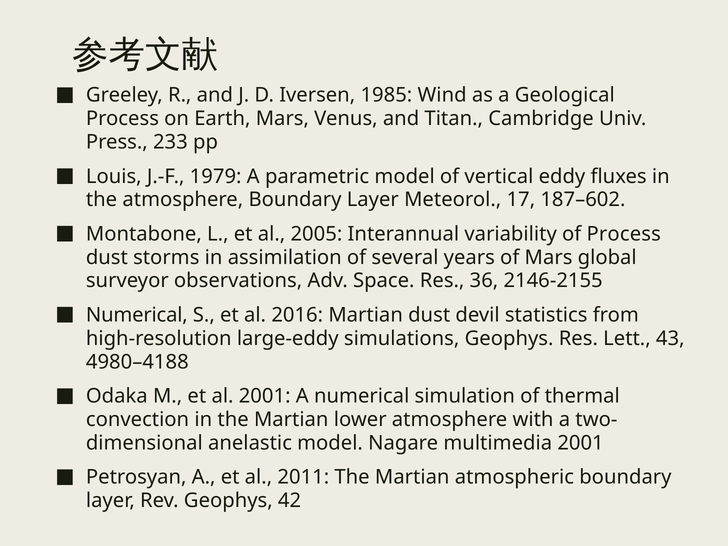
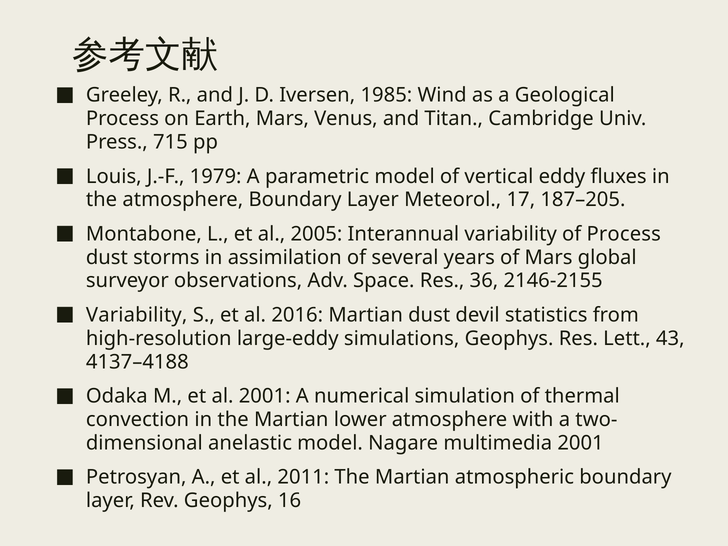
233: 233 -> 715
187–602: 187–602 -> 187–205
Numerical at (137, 315): Numerical -> Variability
4980–4188: 4980–4188 -> 4137–4188
42: 42 -> 16
